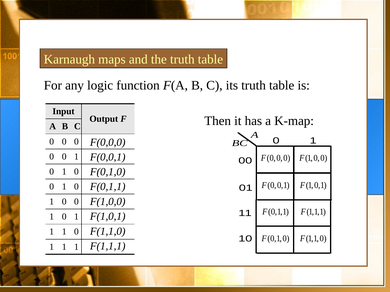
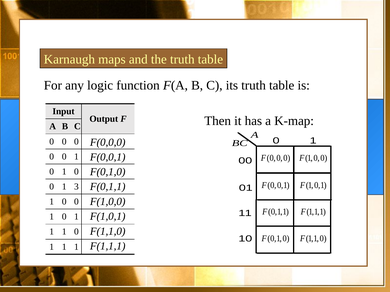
0 at (76, 187): 0 -> 3
